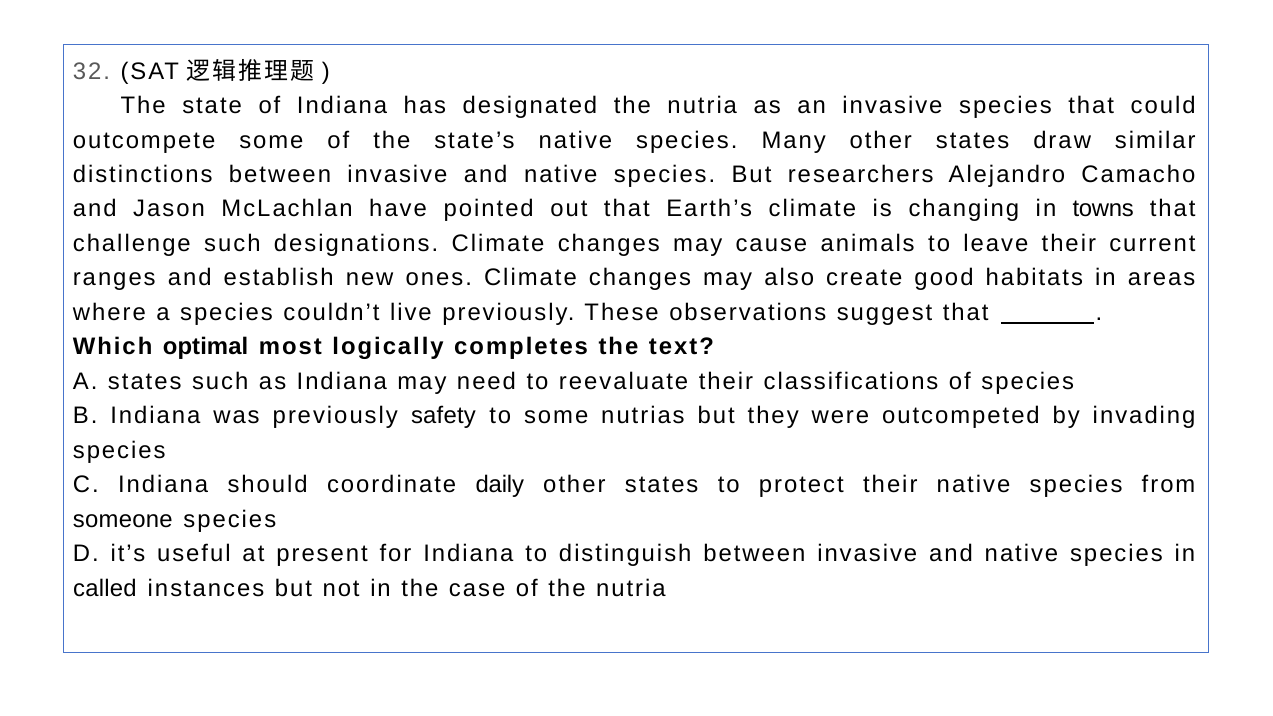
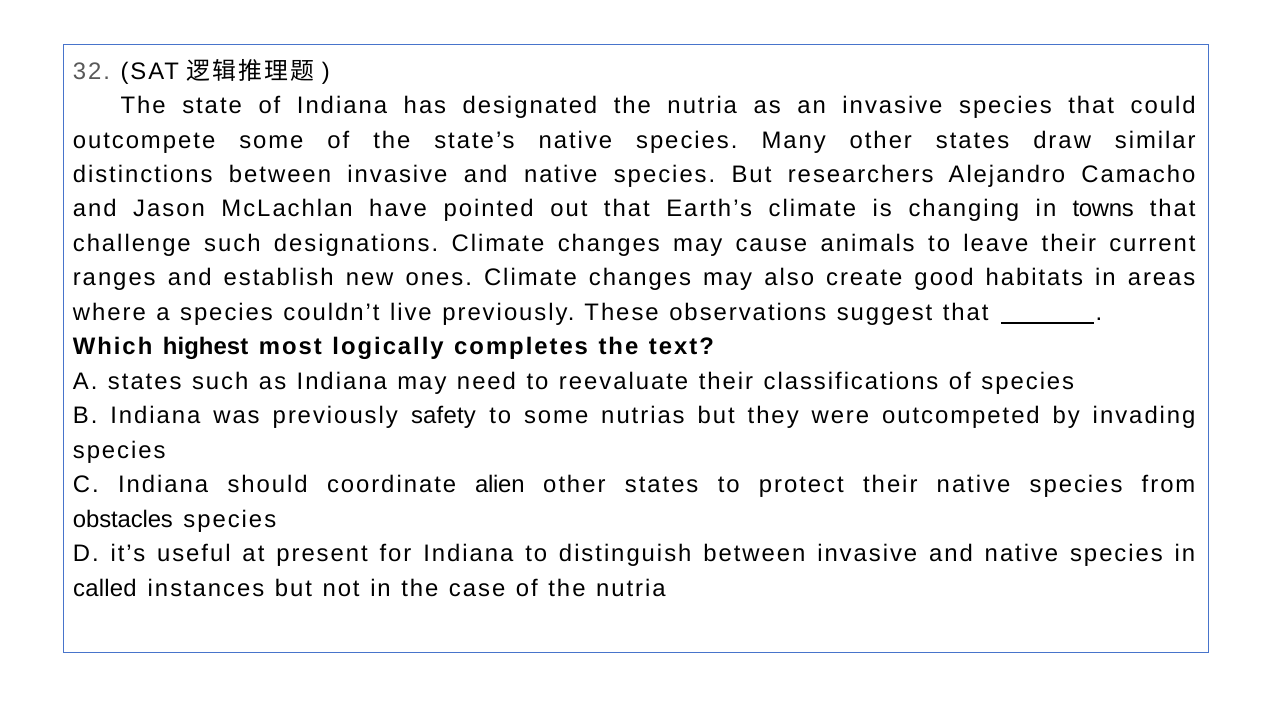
optimal: optimal -> highest
daily: daily -> alien
someone: someone -> obstacles
